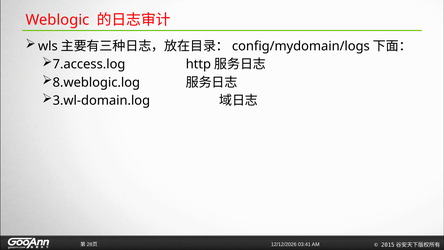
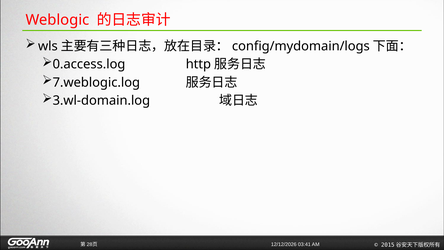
7.access.log: 7.access.log -> 0.access.log
8.weblogic.log: 8.weblogic.log -> 7.weblogic.log
